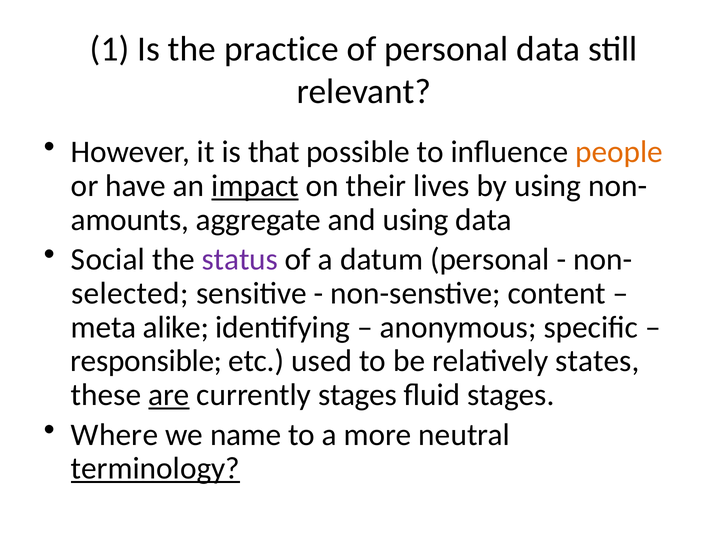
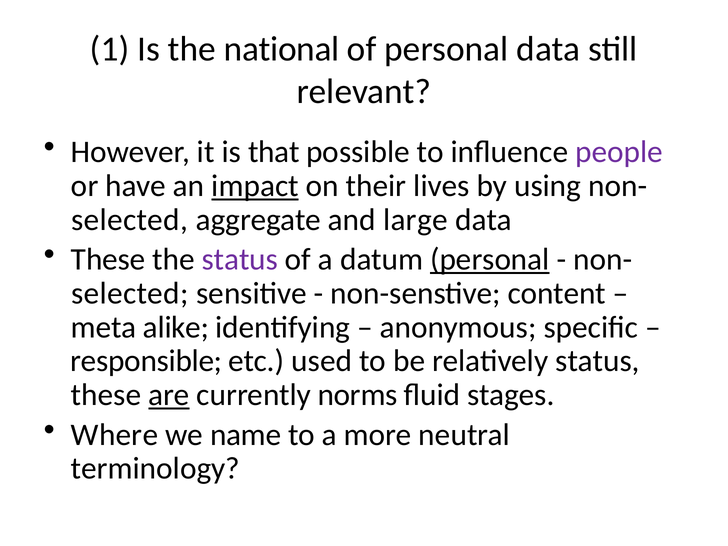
practice: practice -> national
people colour: orange -> purple
amounts at (130, 220): amounts -> selected
and using: using -> large
Social at (108, 260): Social -> These
personal at (490, 260) underline: none -> present
relatively states: states -> status
currently stages: stages -> norms
terminology underline: present -> none
